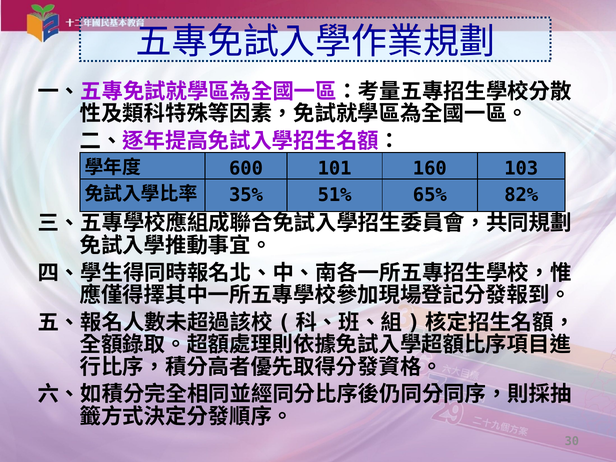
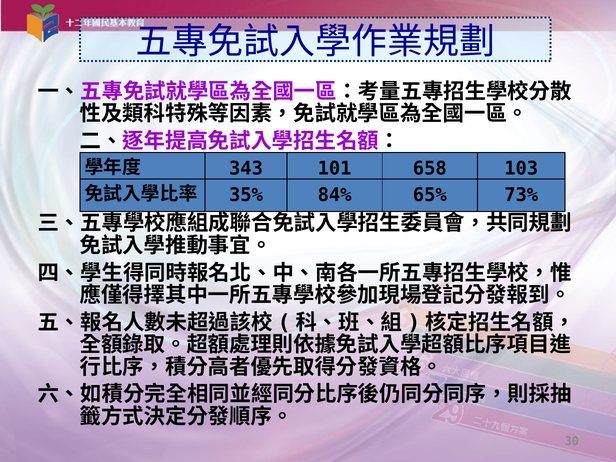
600: 600 -> 343
160: 160 -> 658
51%: 51% -> 84%
82%: 82% -> 73%
